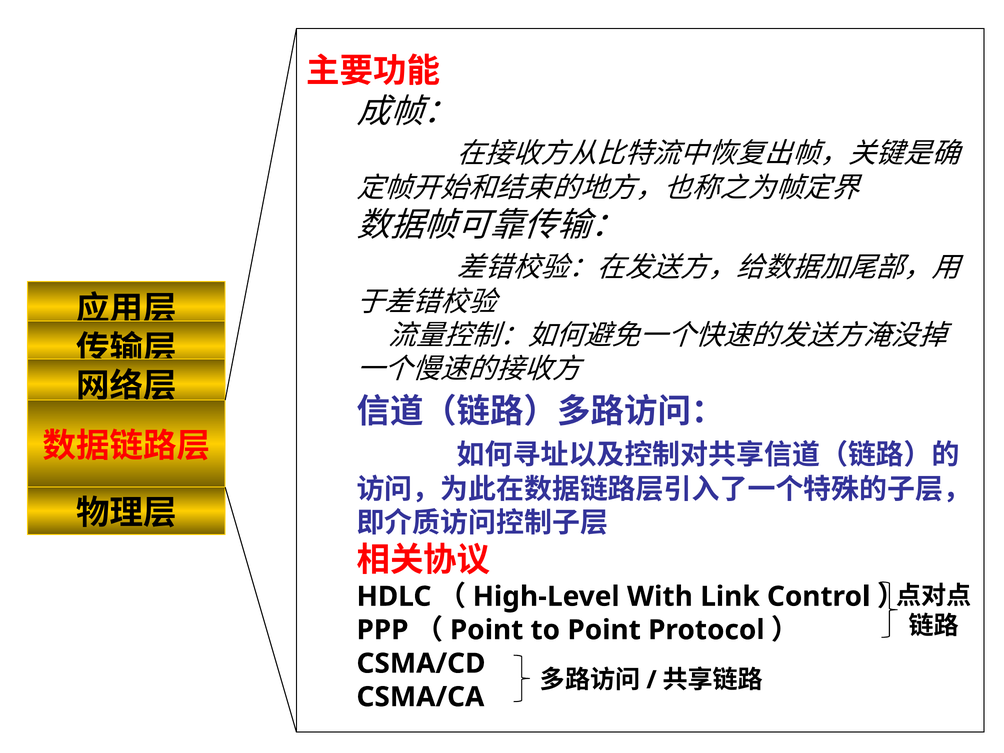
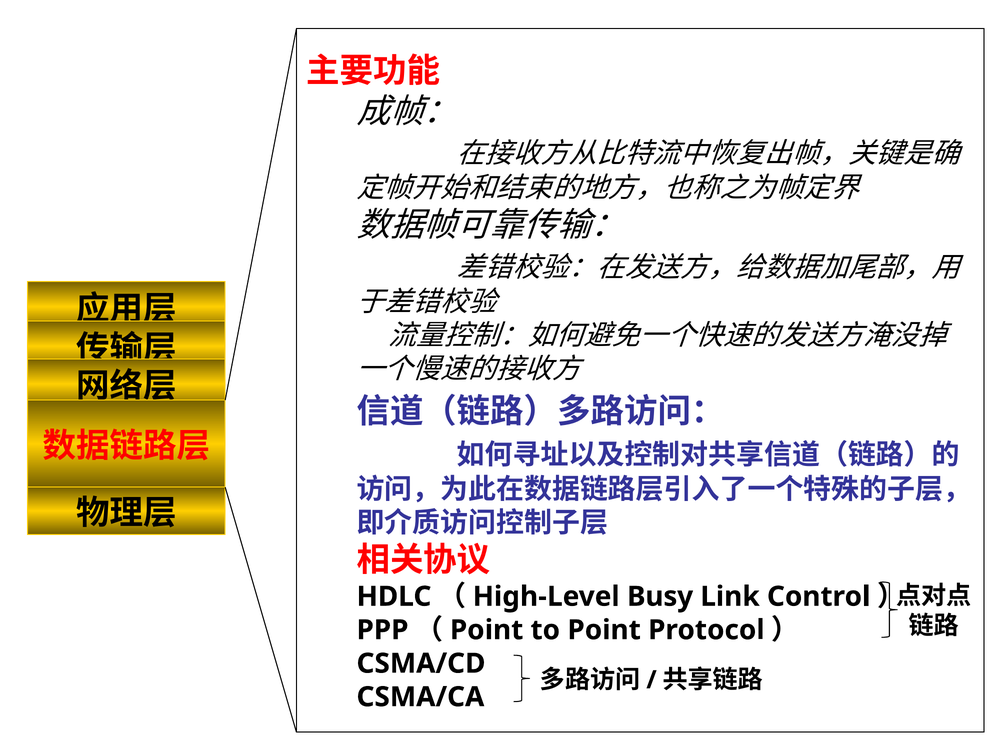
With: With -> Busy
